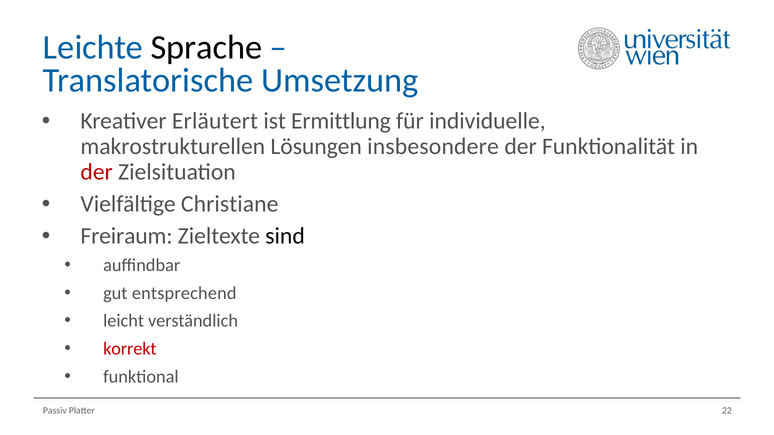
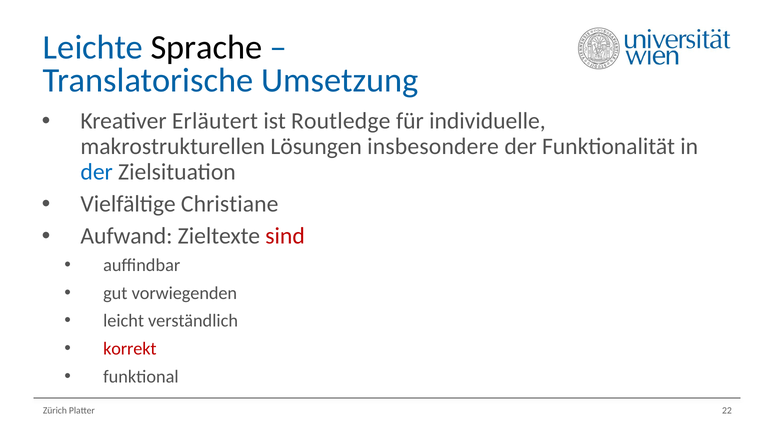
Ermittlung: Ermittlung -> Routledge
der at (97, 172) colour: red -> blue
Freiraum: Freiraum -> Aufwand
sind colour: black -> red
entsprechend: entsprechend -> vorwiegenden
Passiv: Passiv -> Zürich
